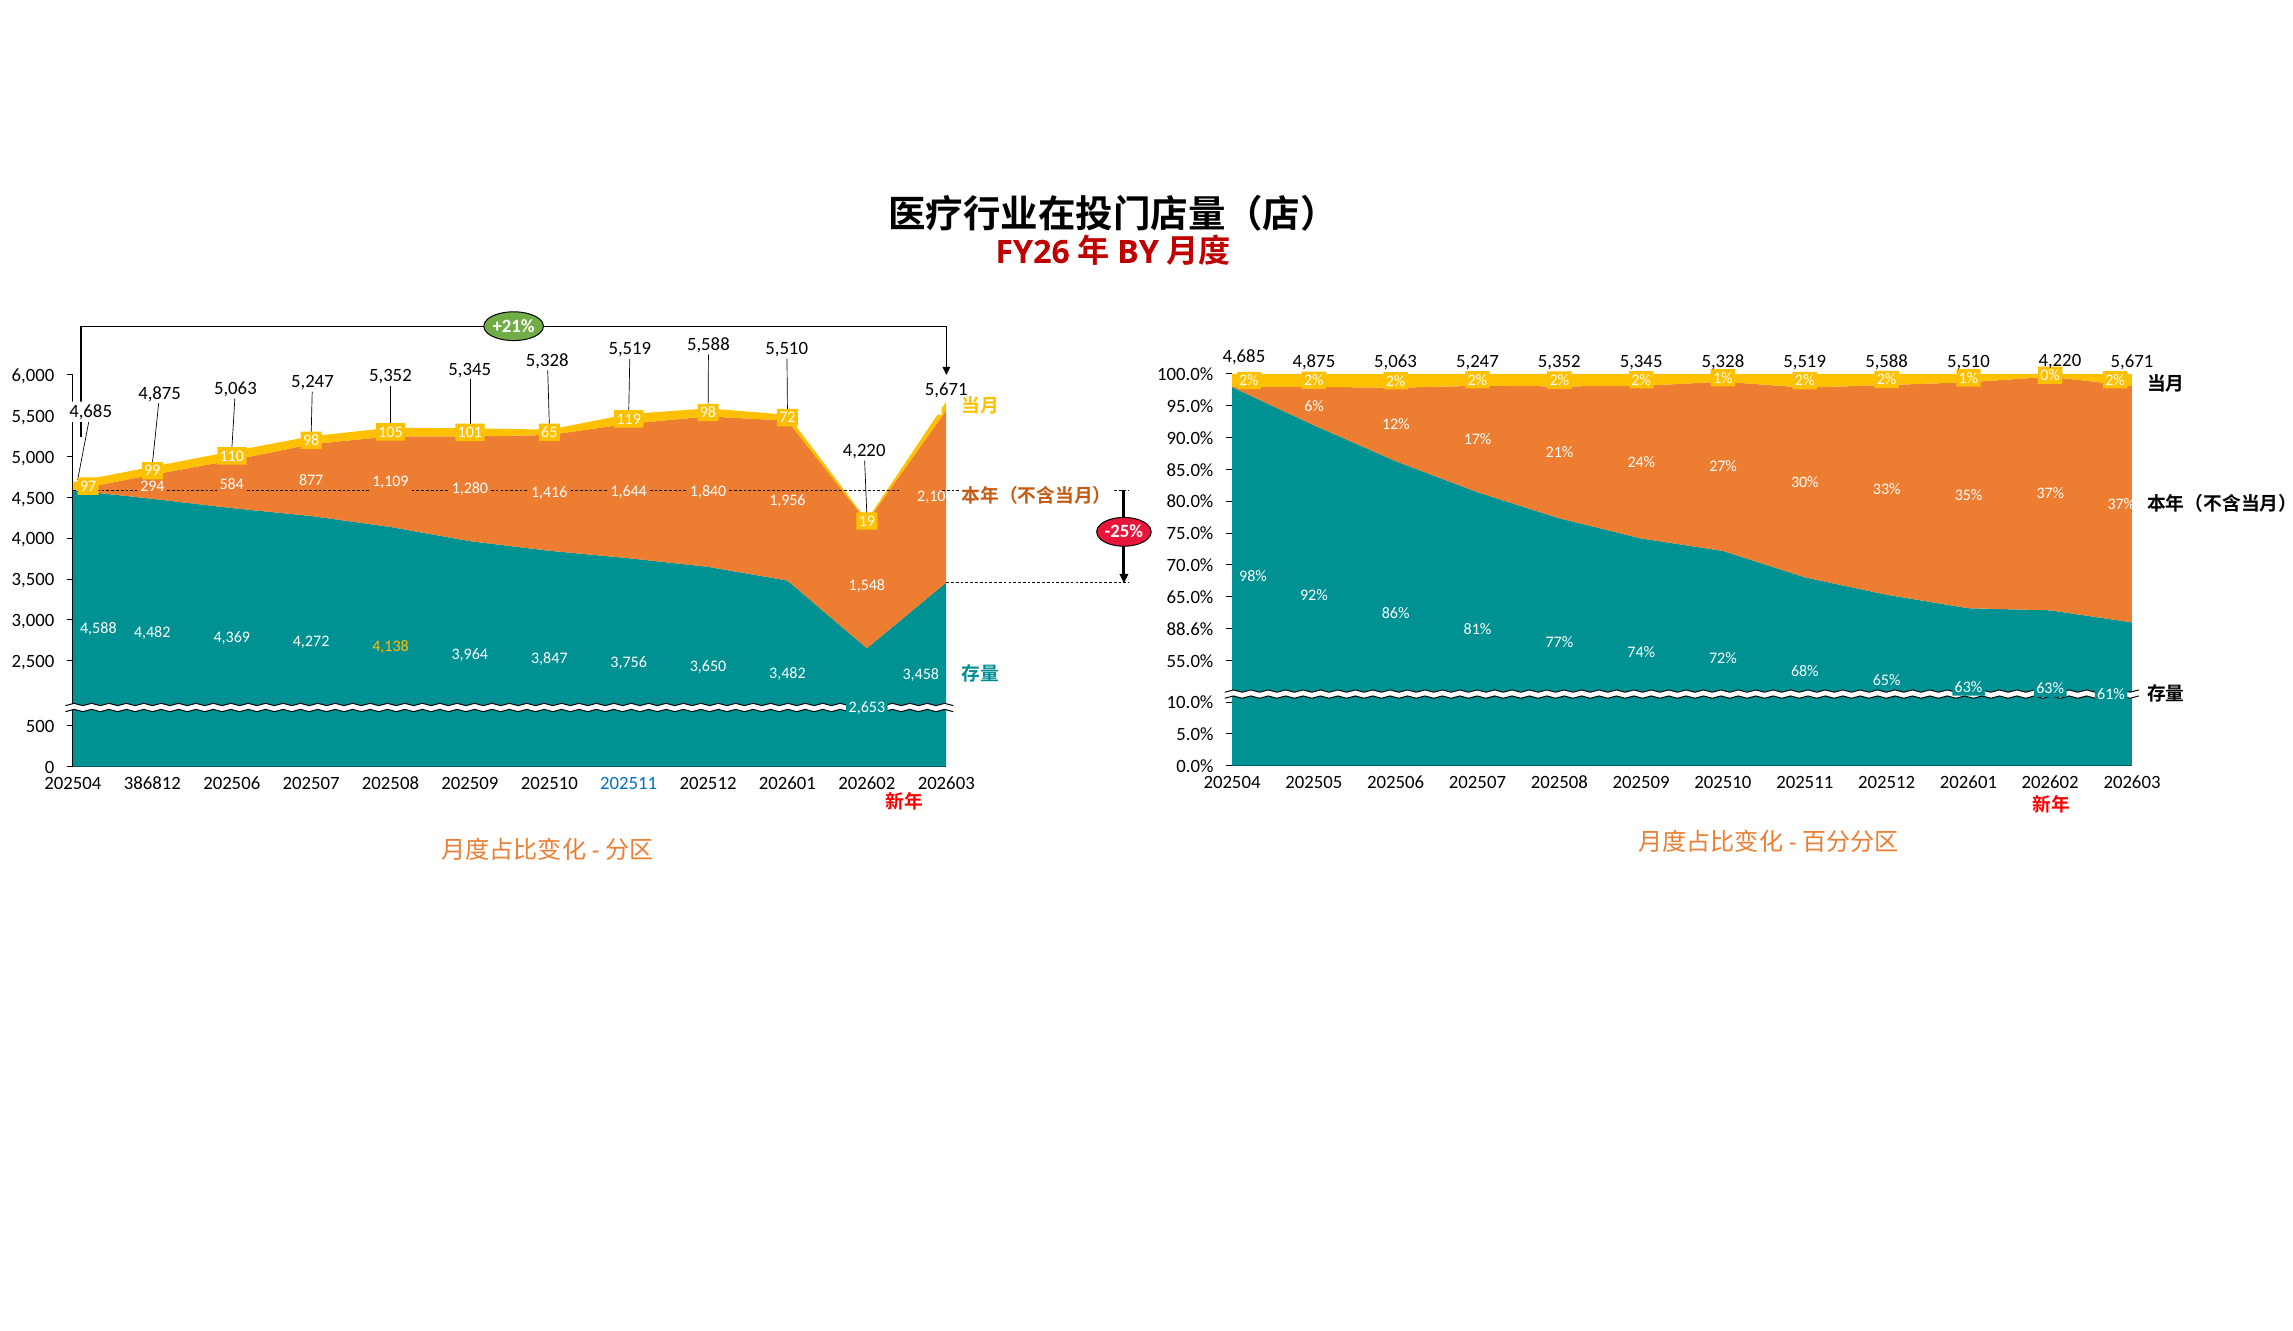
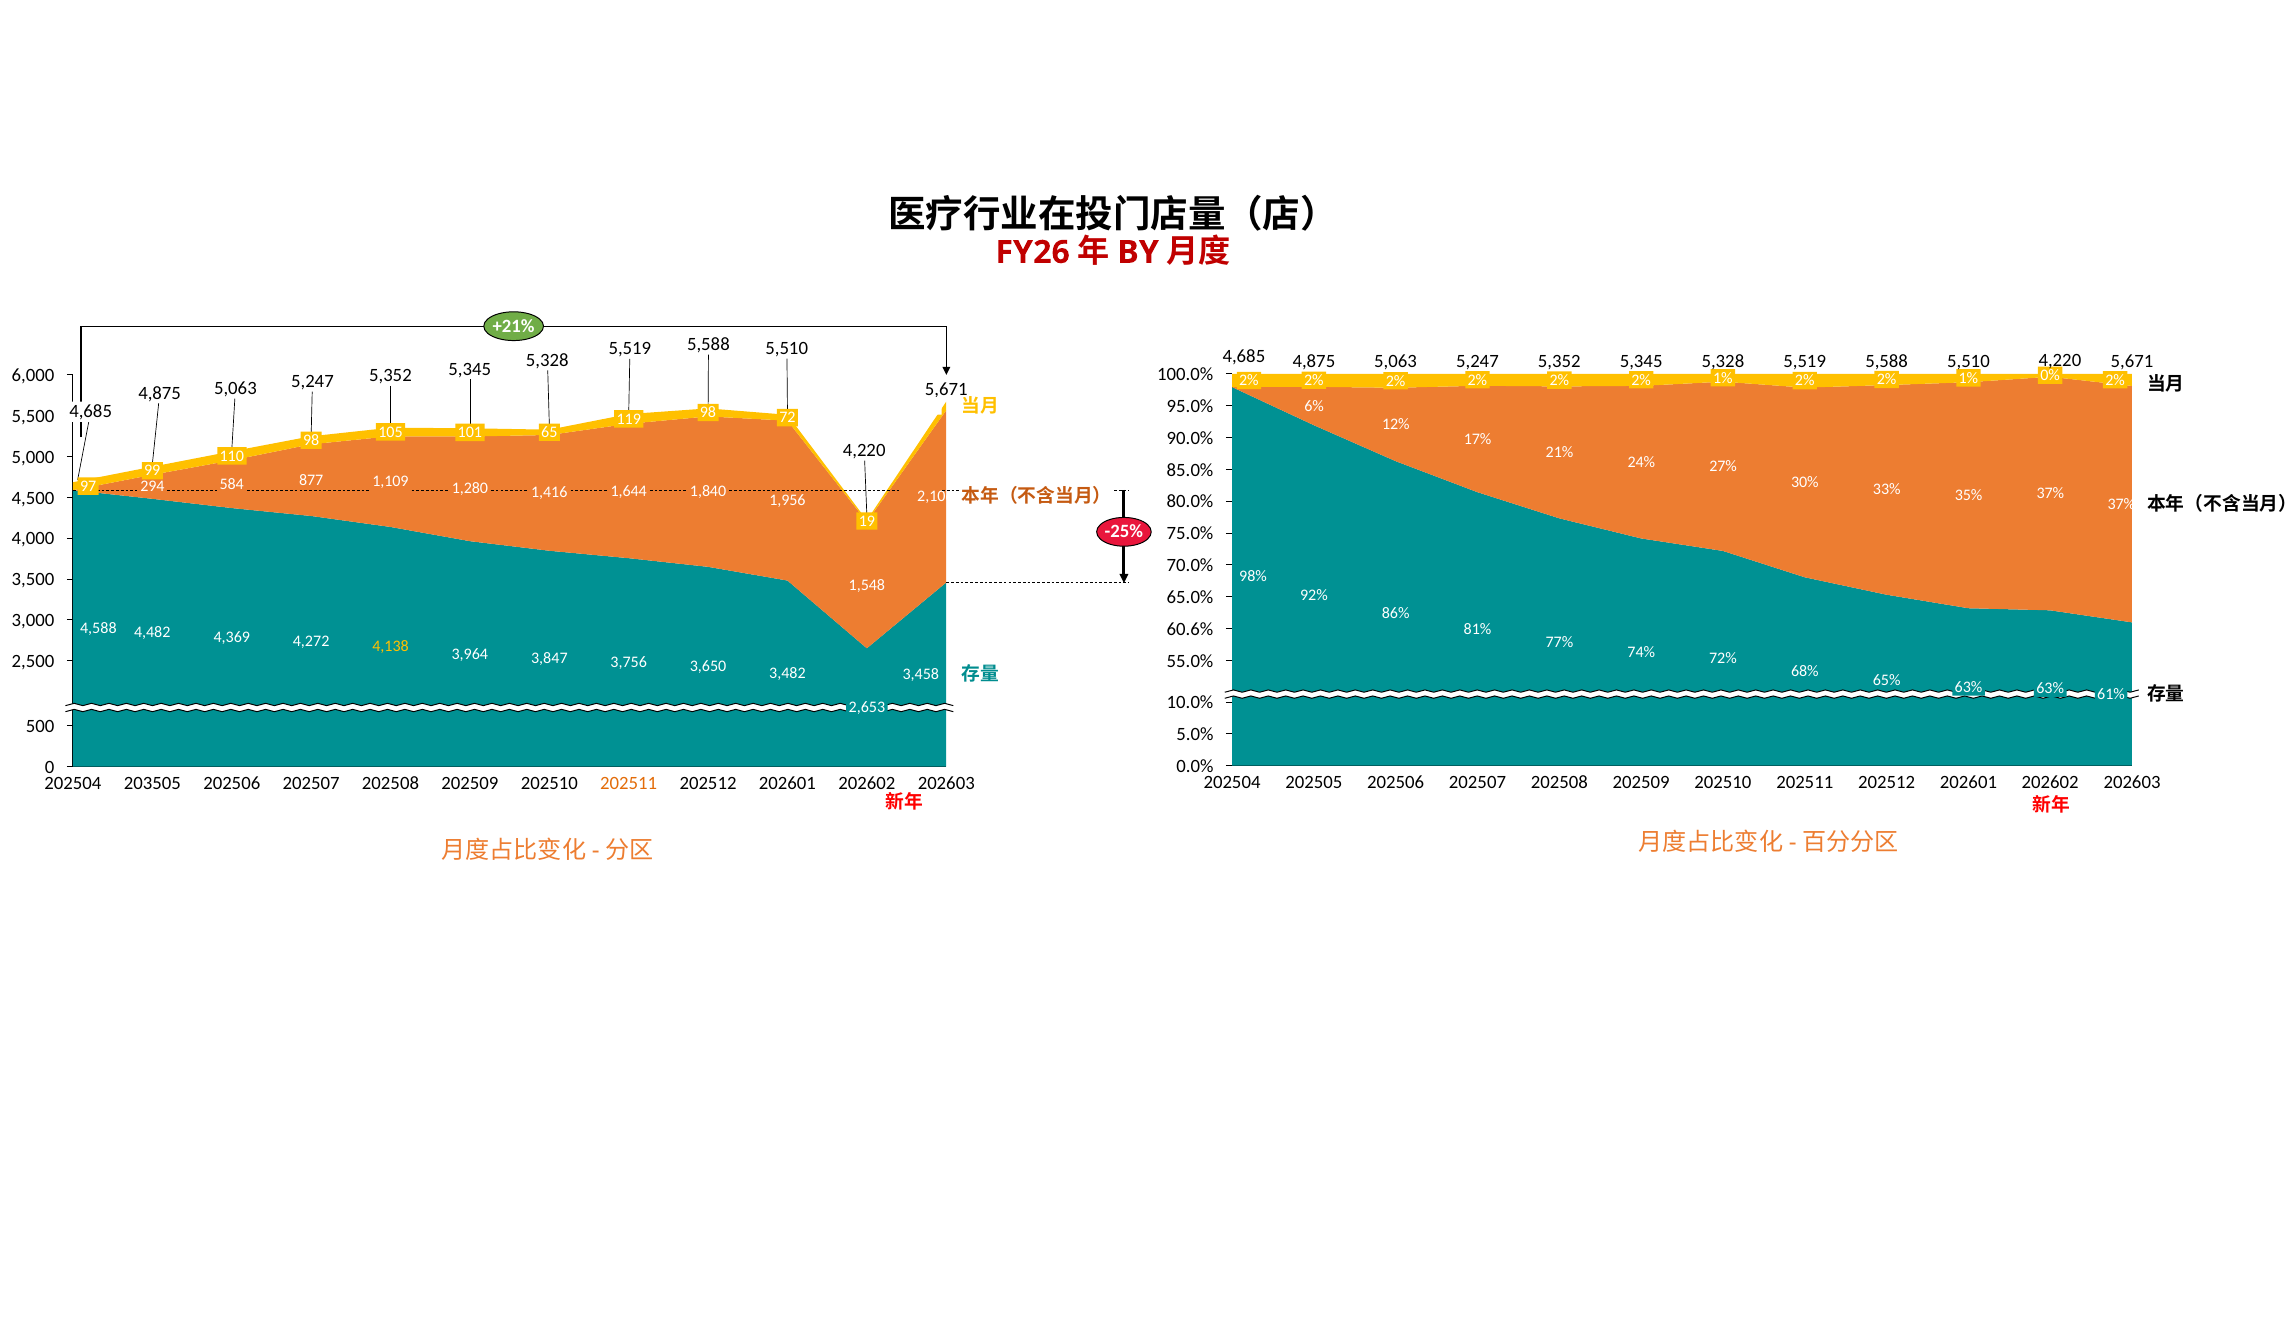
88.6%: 88.6% -> 60.6%
386812: 386812 -> 203505
202511 at (629, 783) colour: blue -> orange
